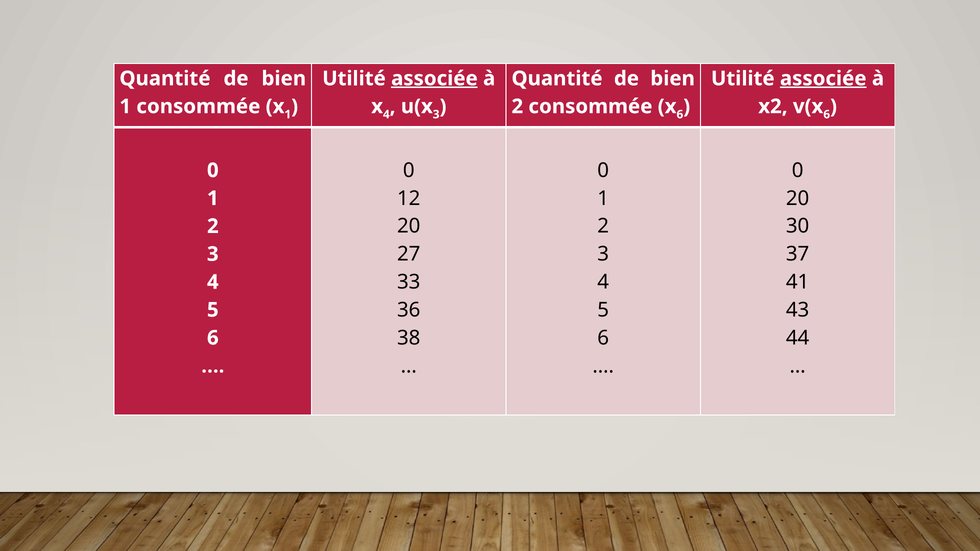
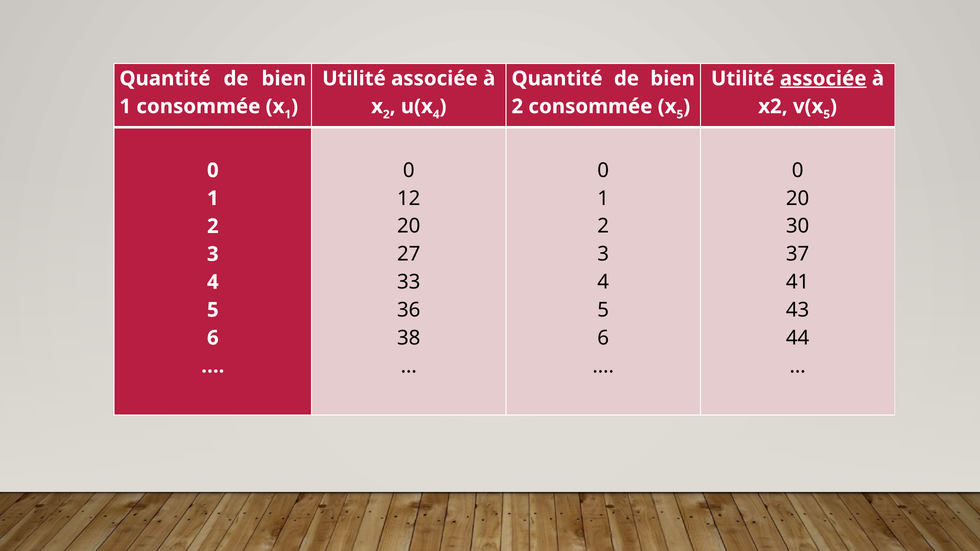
associée at (434, 79) underline: present -> none
4 at (386, 114): 4 -> 2
3 at (436, 114): 3 -> 4
6 at (680, 114): 6 -> 5
6 at (827, 114): 6 -> 5
